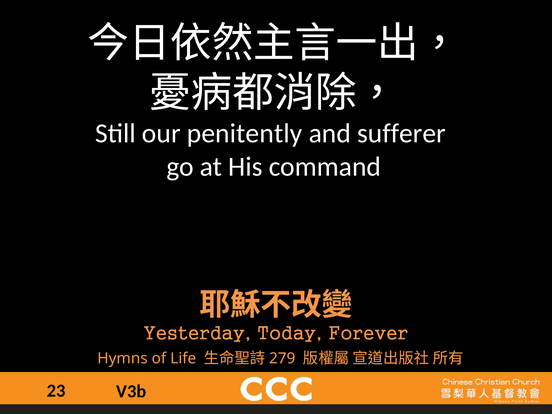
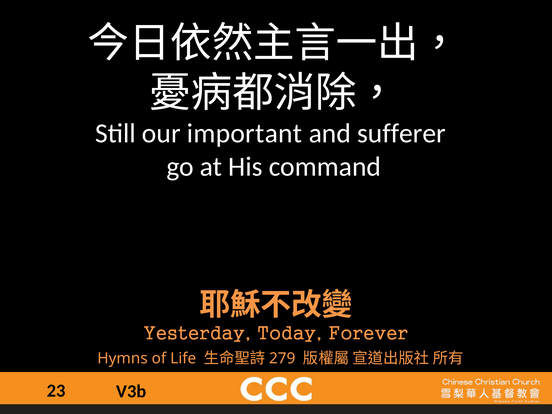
penitently: penitently -> important
